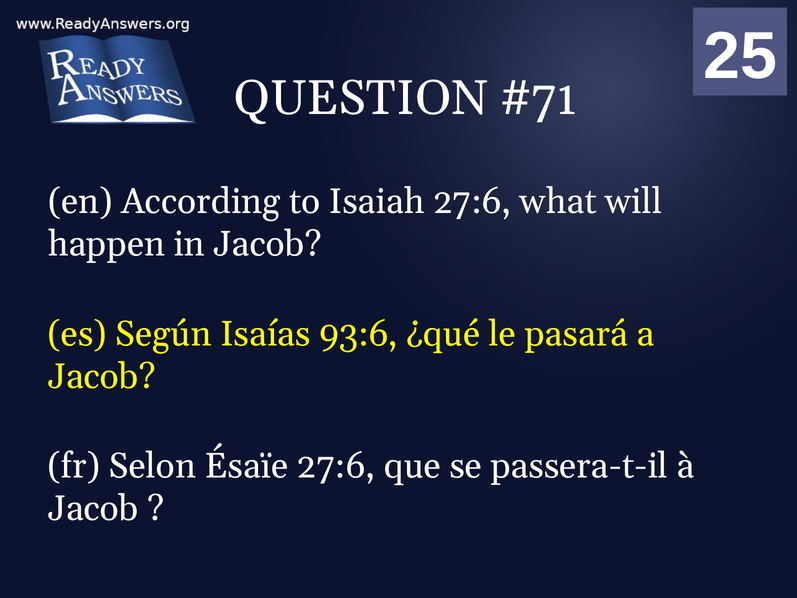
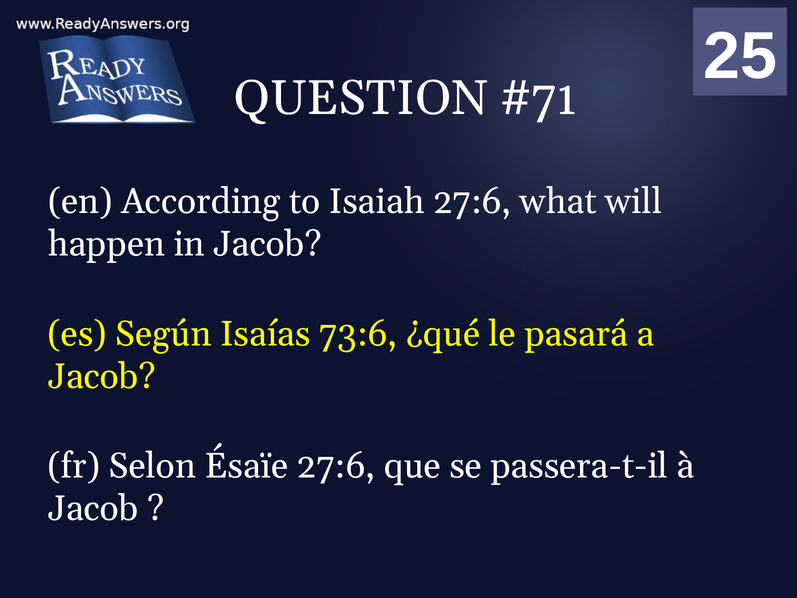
93:6: 93:6 -> 73:6
